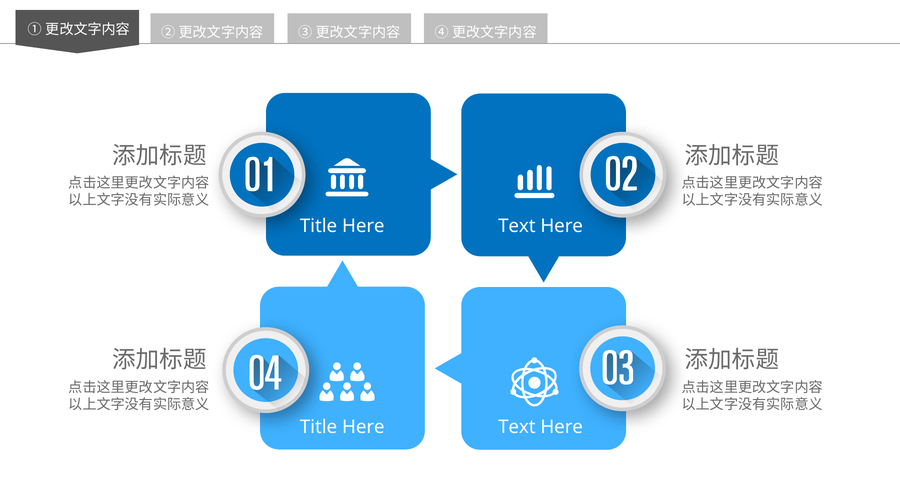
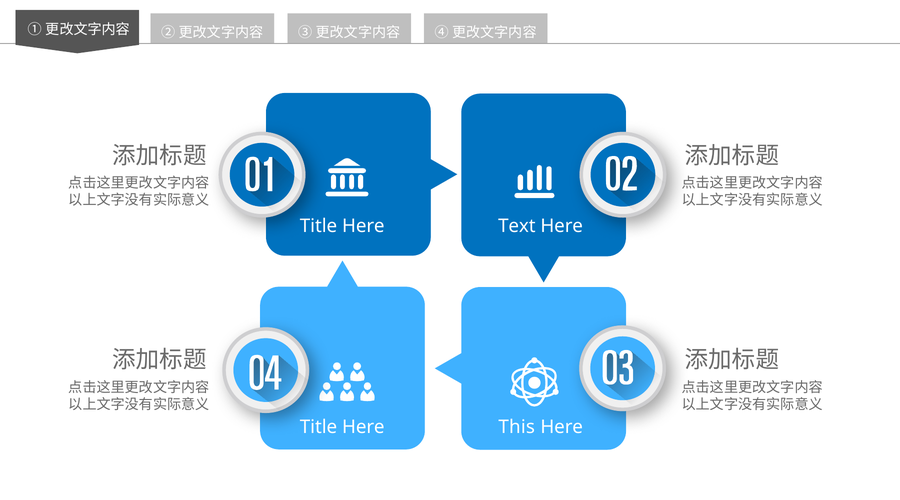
Text at (517, 427): Text -> This
